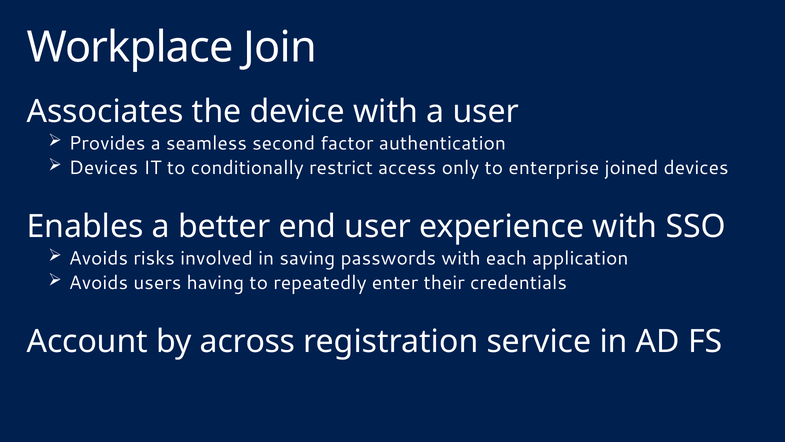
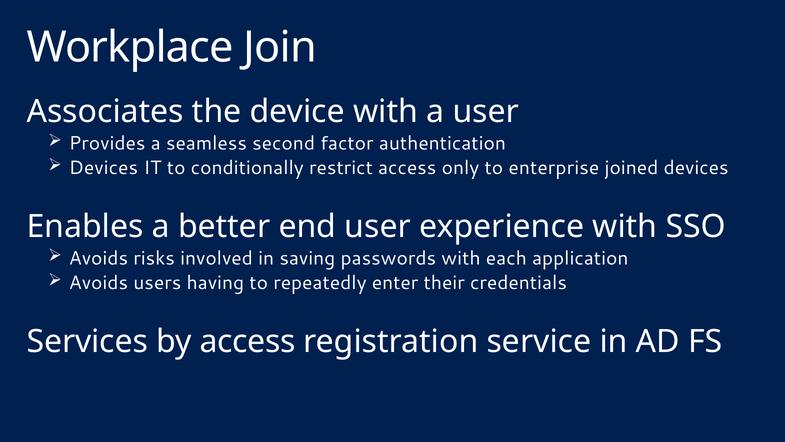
Account: Account -> Services
by across: across -> access
